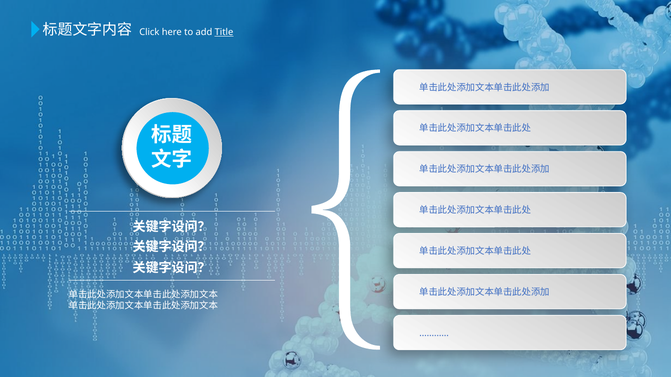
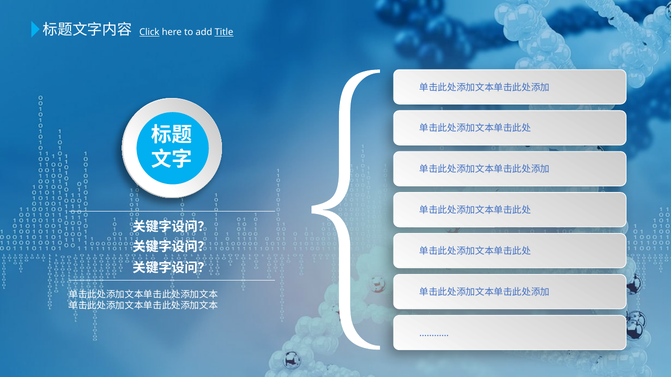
Click underline: none -> present
